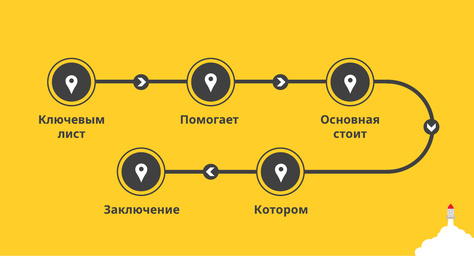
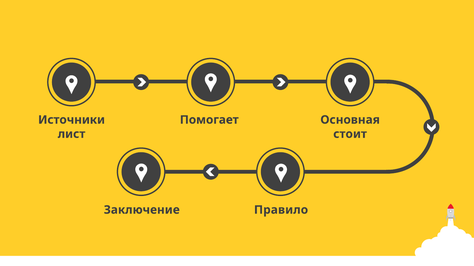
Ключевым: Ключевым -> Источники
Котором: Котором -> Правило
